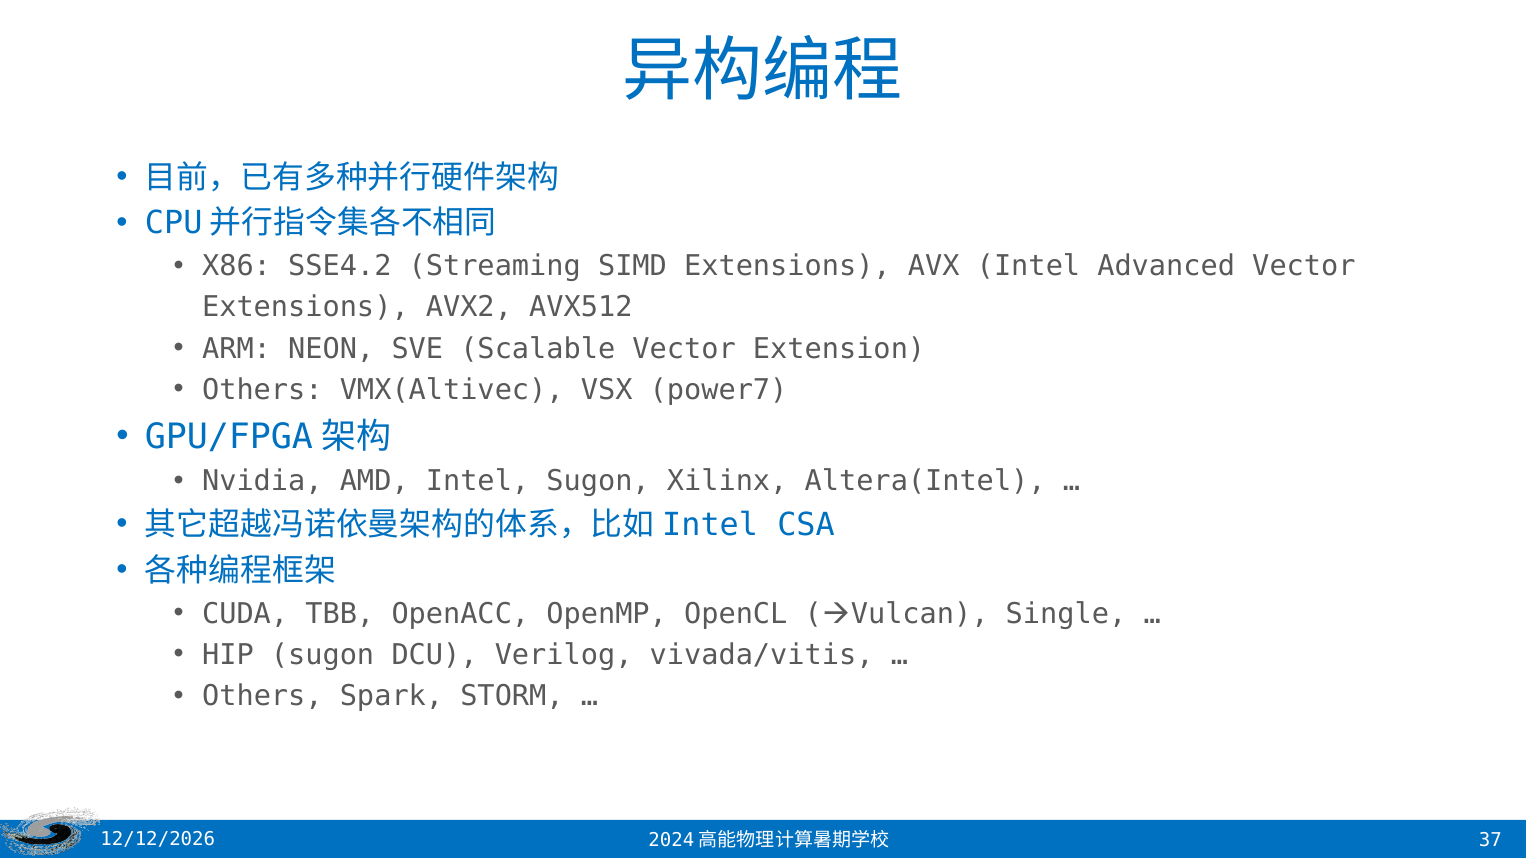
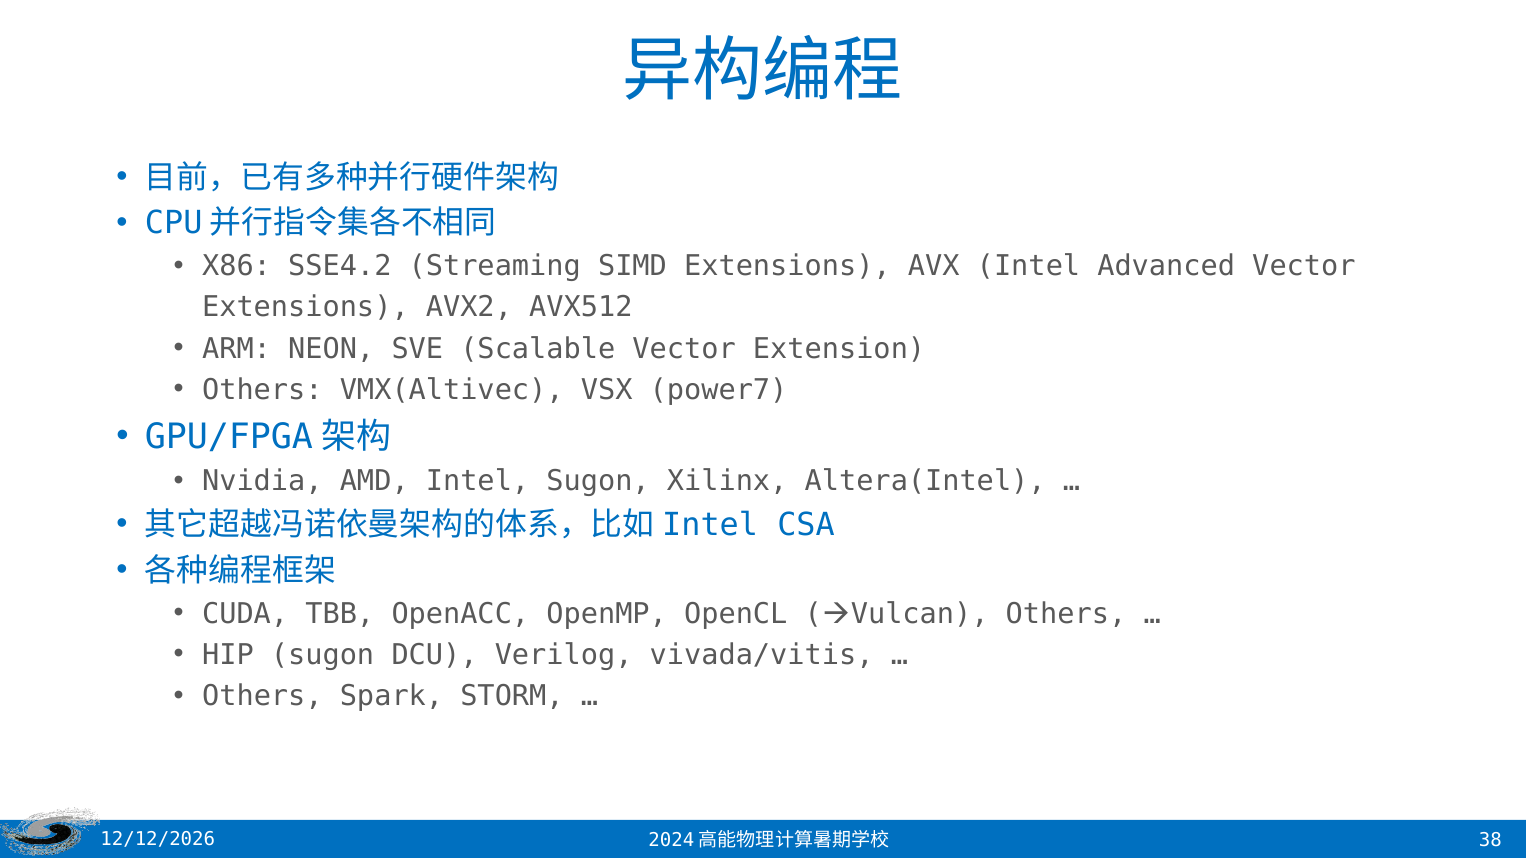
Vulcan Single: Single -> Others
37: 37 -> 38
